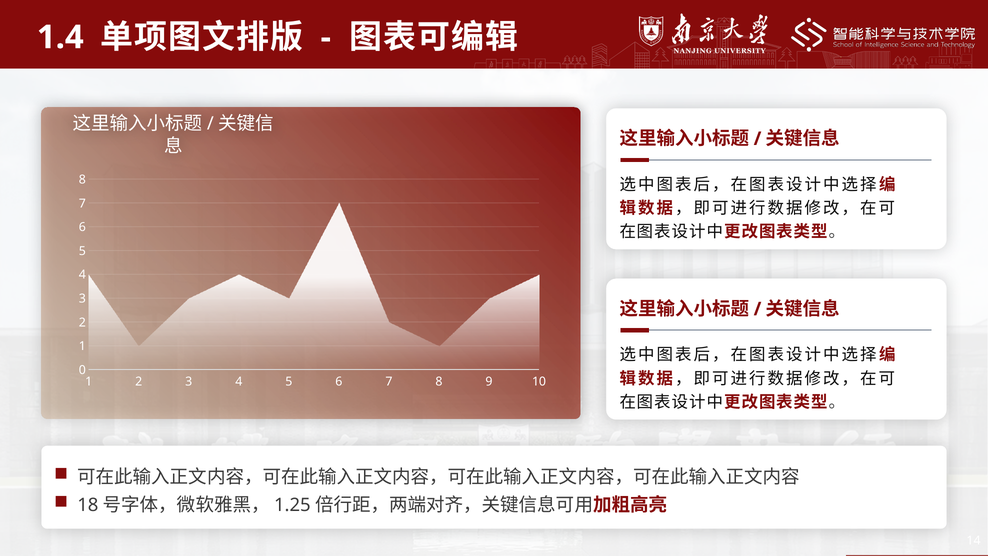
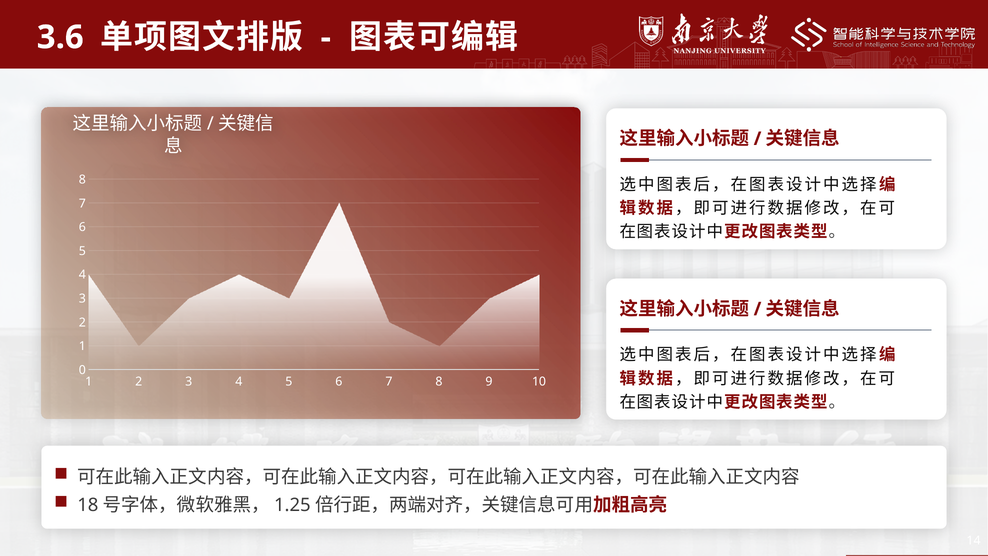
1.4: 1.4 -> 3.6
